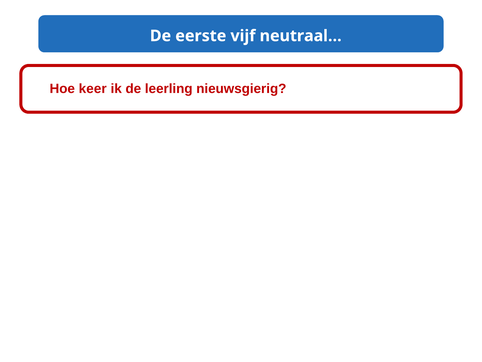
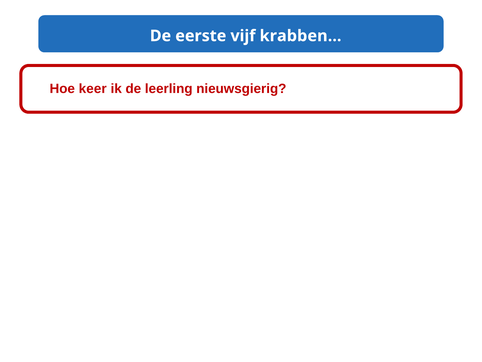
neutraal…: neutraal… -> krabben…
